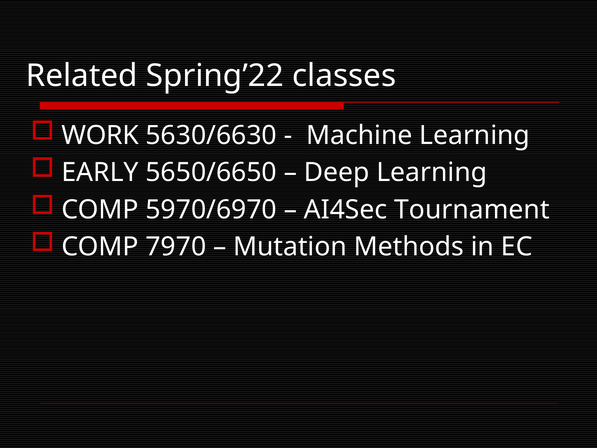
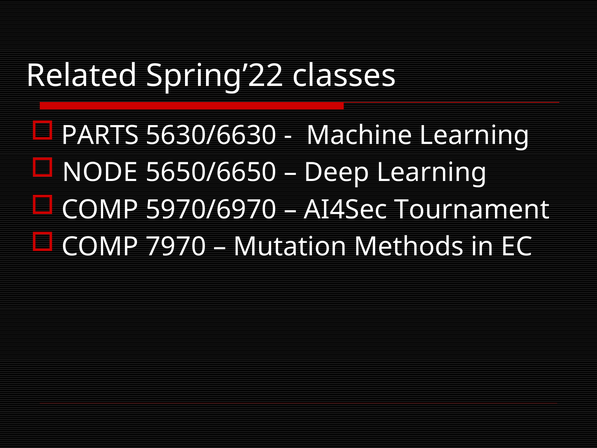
WORK: WORK -> PARTS
EARLY: EARLY -> NODE
